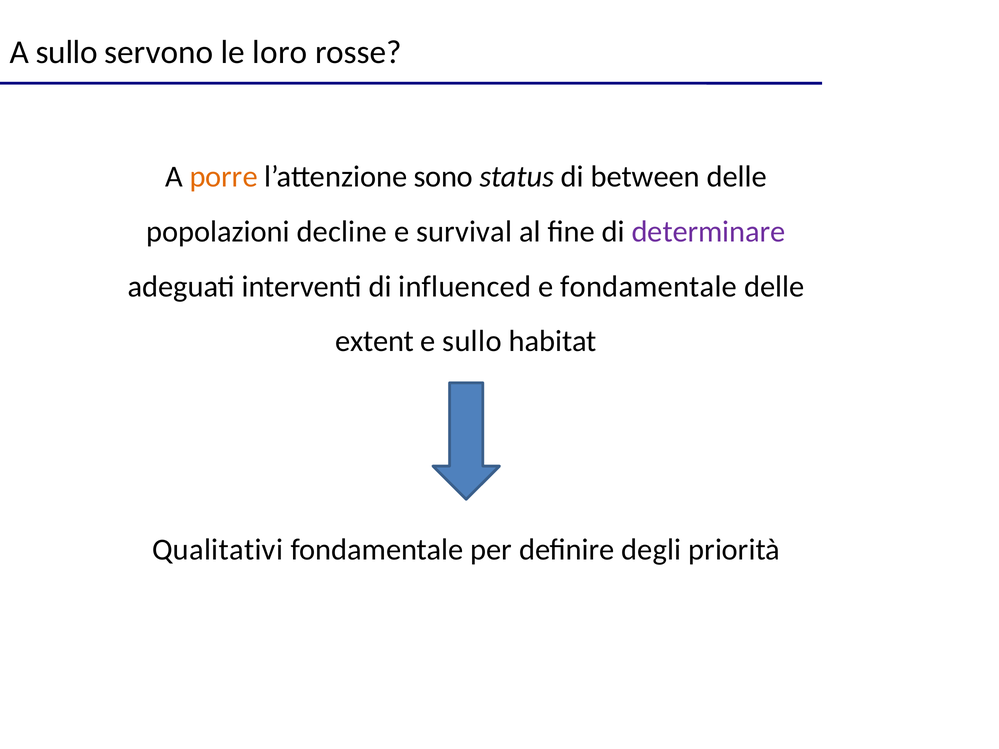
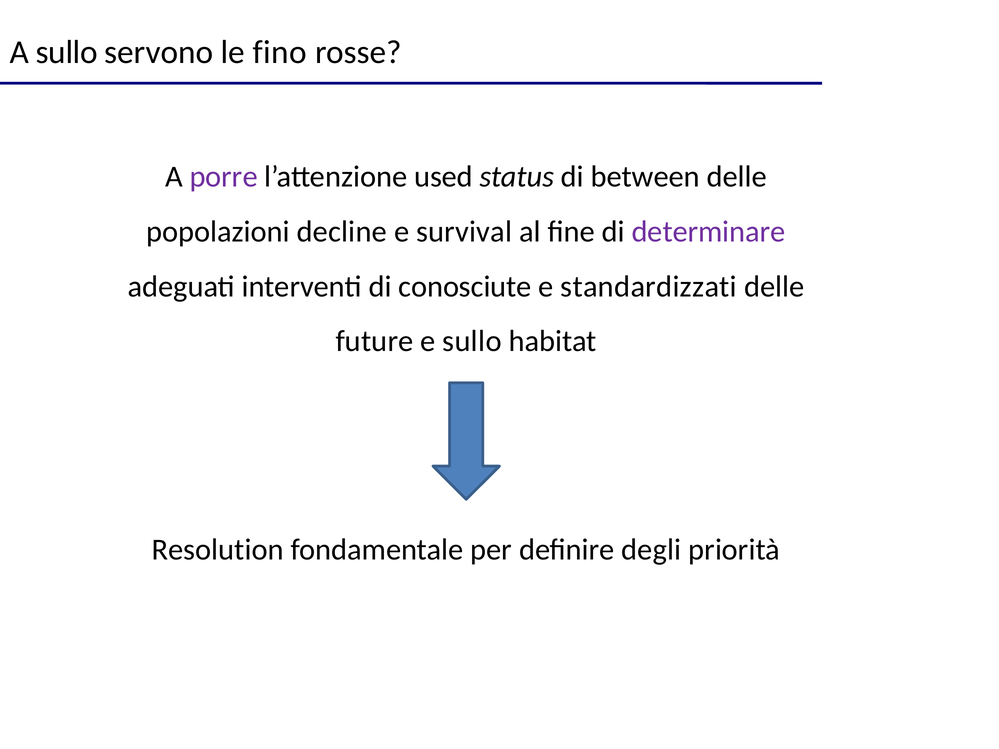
loro: loro -> fino
porre colour: orange -> purple
sono: sono -> used
influenced: influenced -> conosciute
e fondamentale: fondamentale -> standardizzati
extent: extent -> future
Qualitativi: Qualitativi -> Resolution
